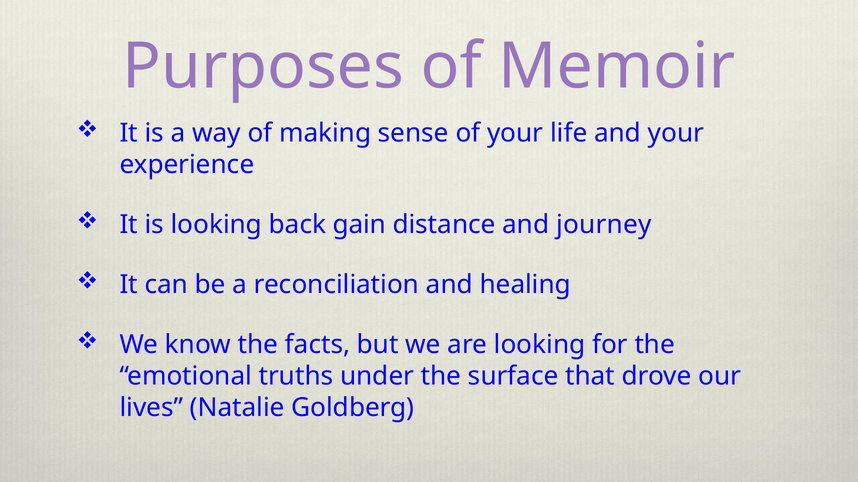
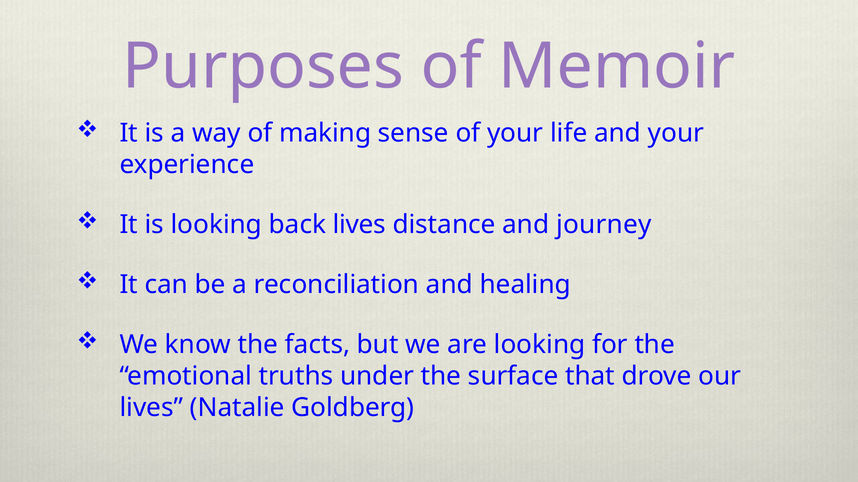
back gain: gain -> lives
